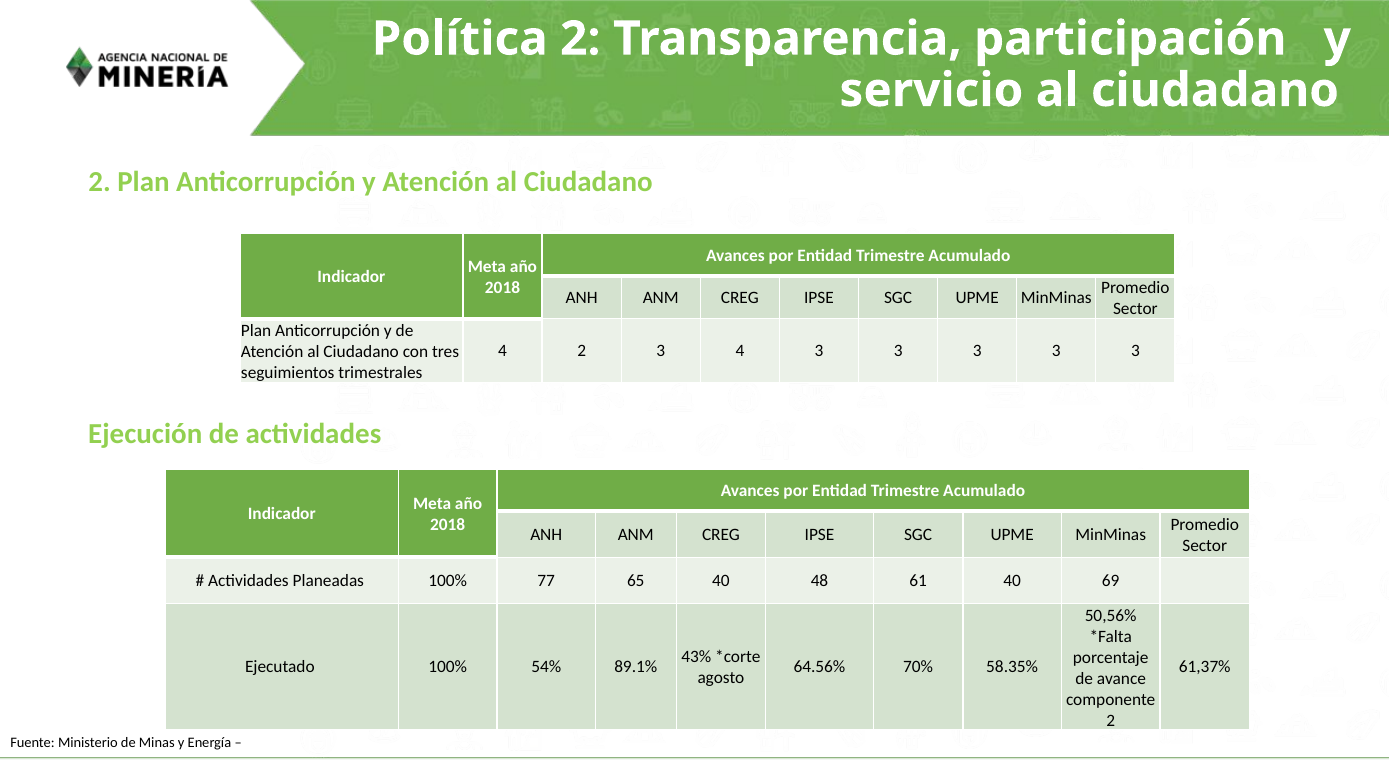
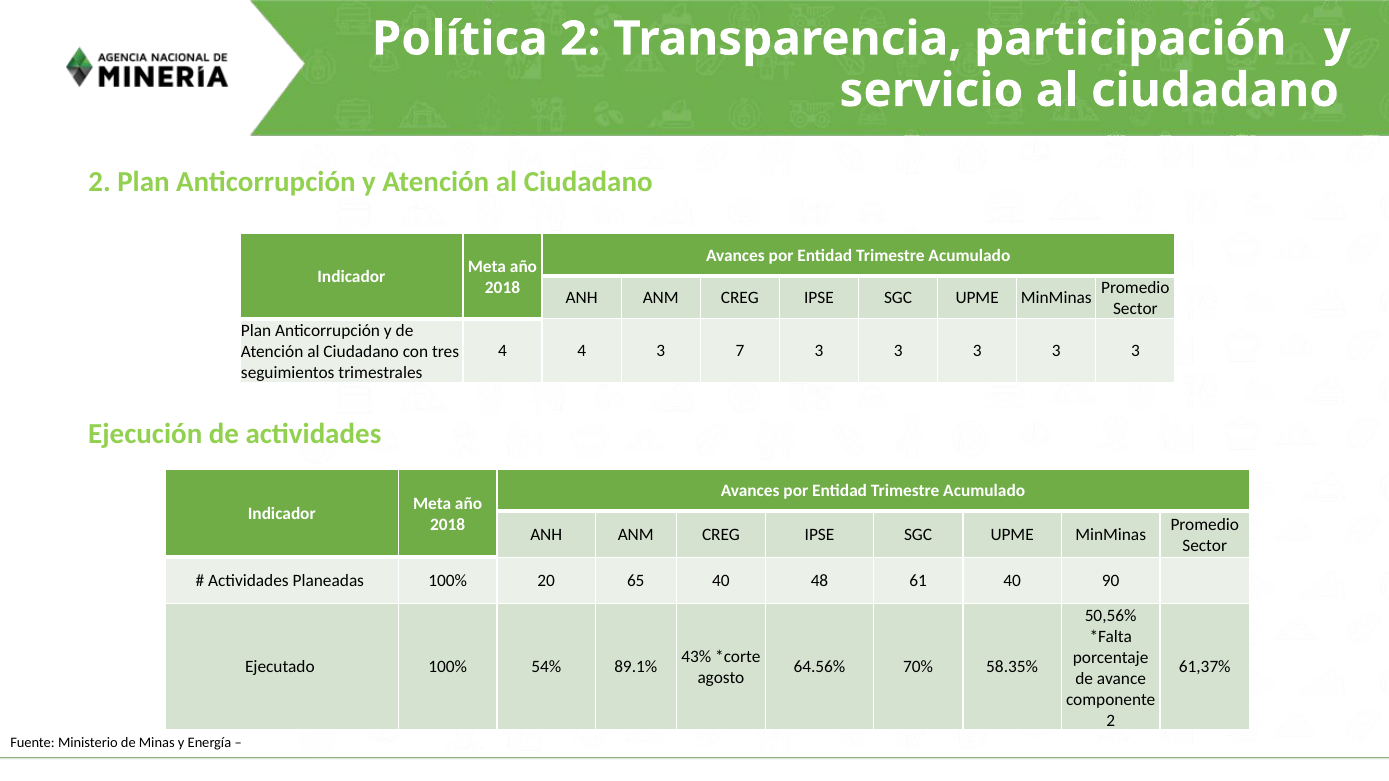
4 2: 2 -> 4
3 4: 4 -> 7
77: 77 -> 20
69: 69 -> 90
